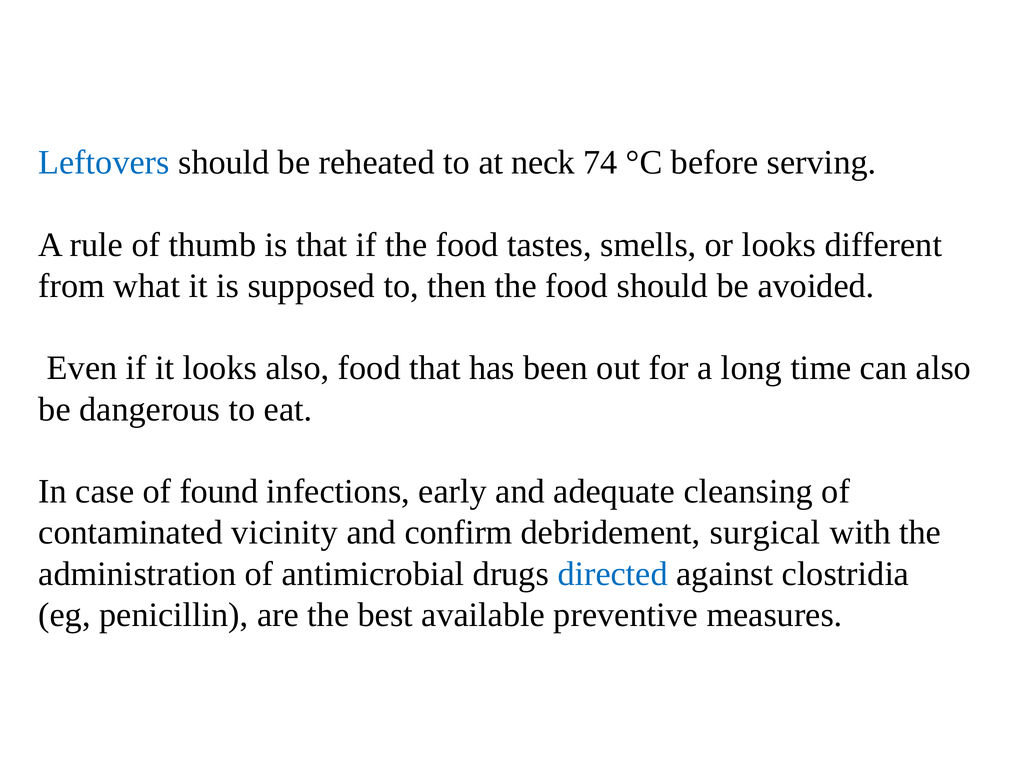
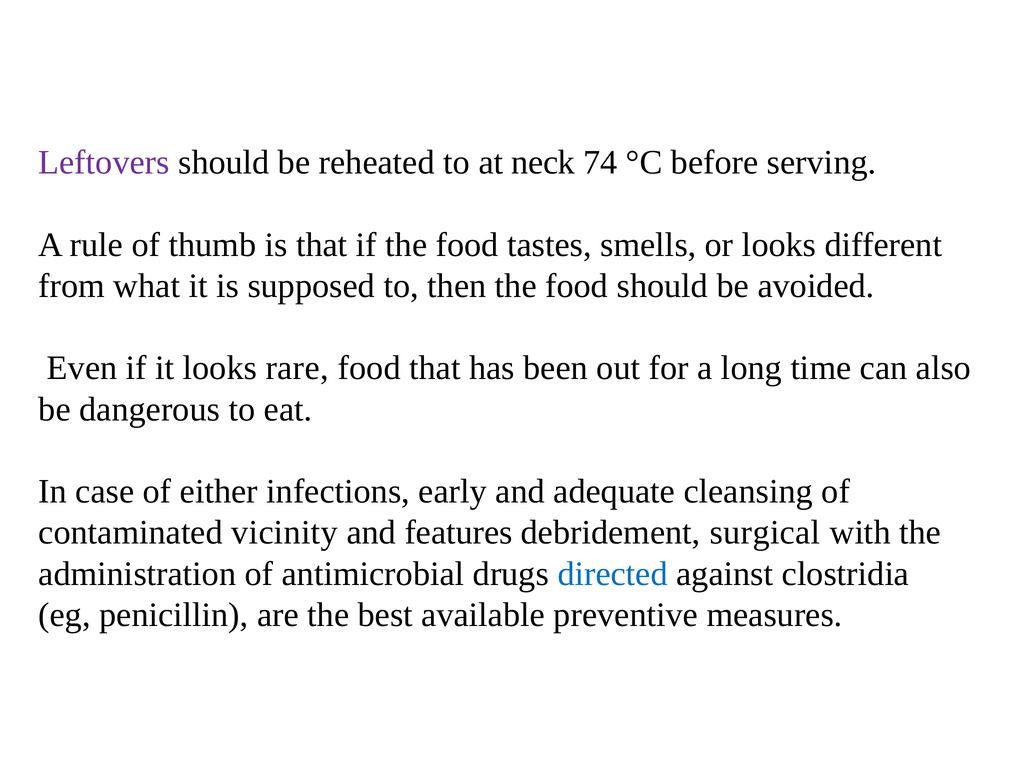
Leftovers colour: blue -> purple
looks also: also -> rare
found: found -> either
confirm: confirm -> features
